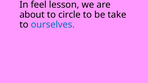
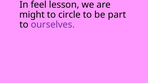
about: about -> might
take: take -> part
ourselves colour: blue -> purple
